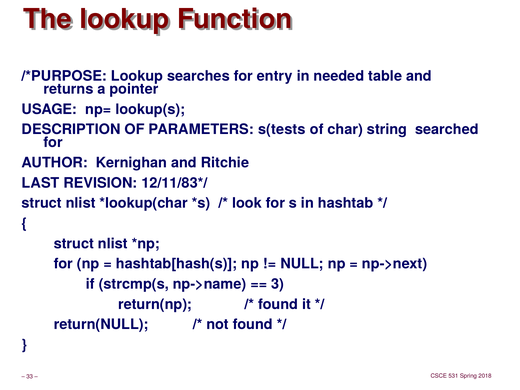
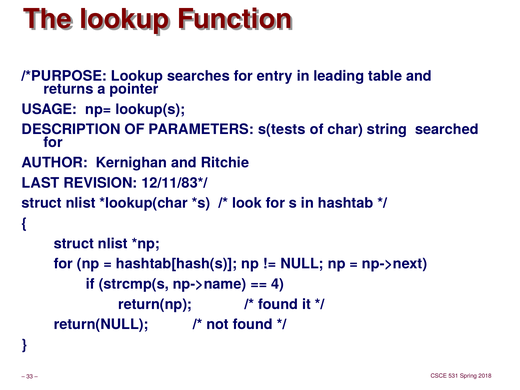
needed: needed -> leading
3: 3 -> 4
